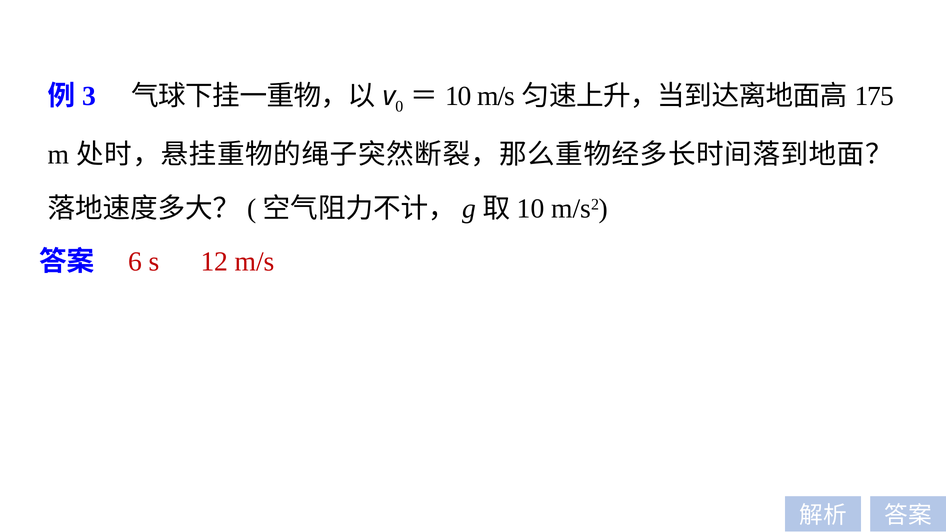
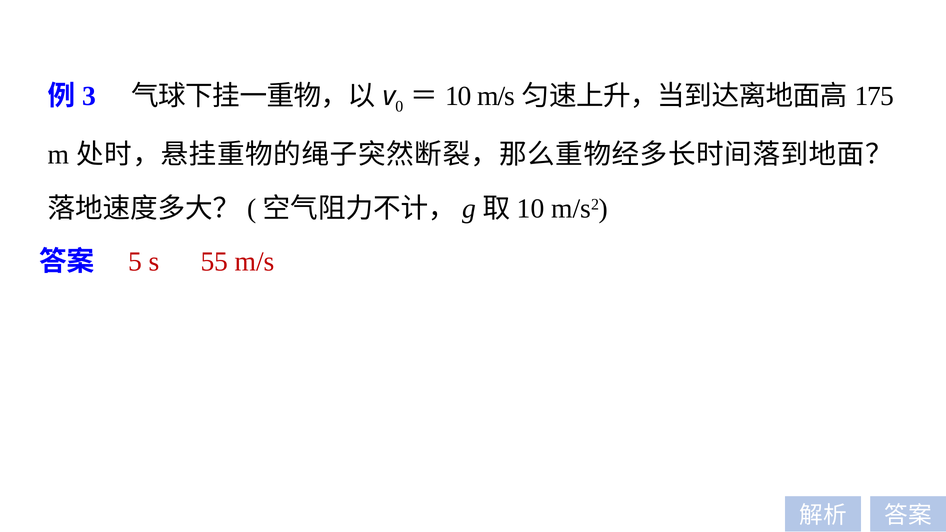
6: 6 -> 5
12: 12 -> 55
